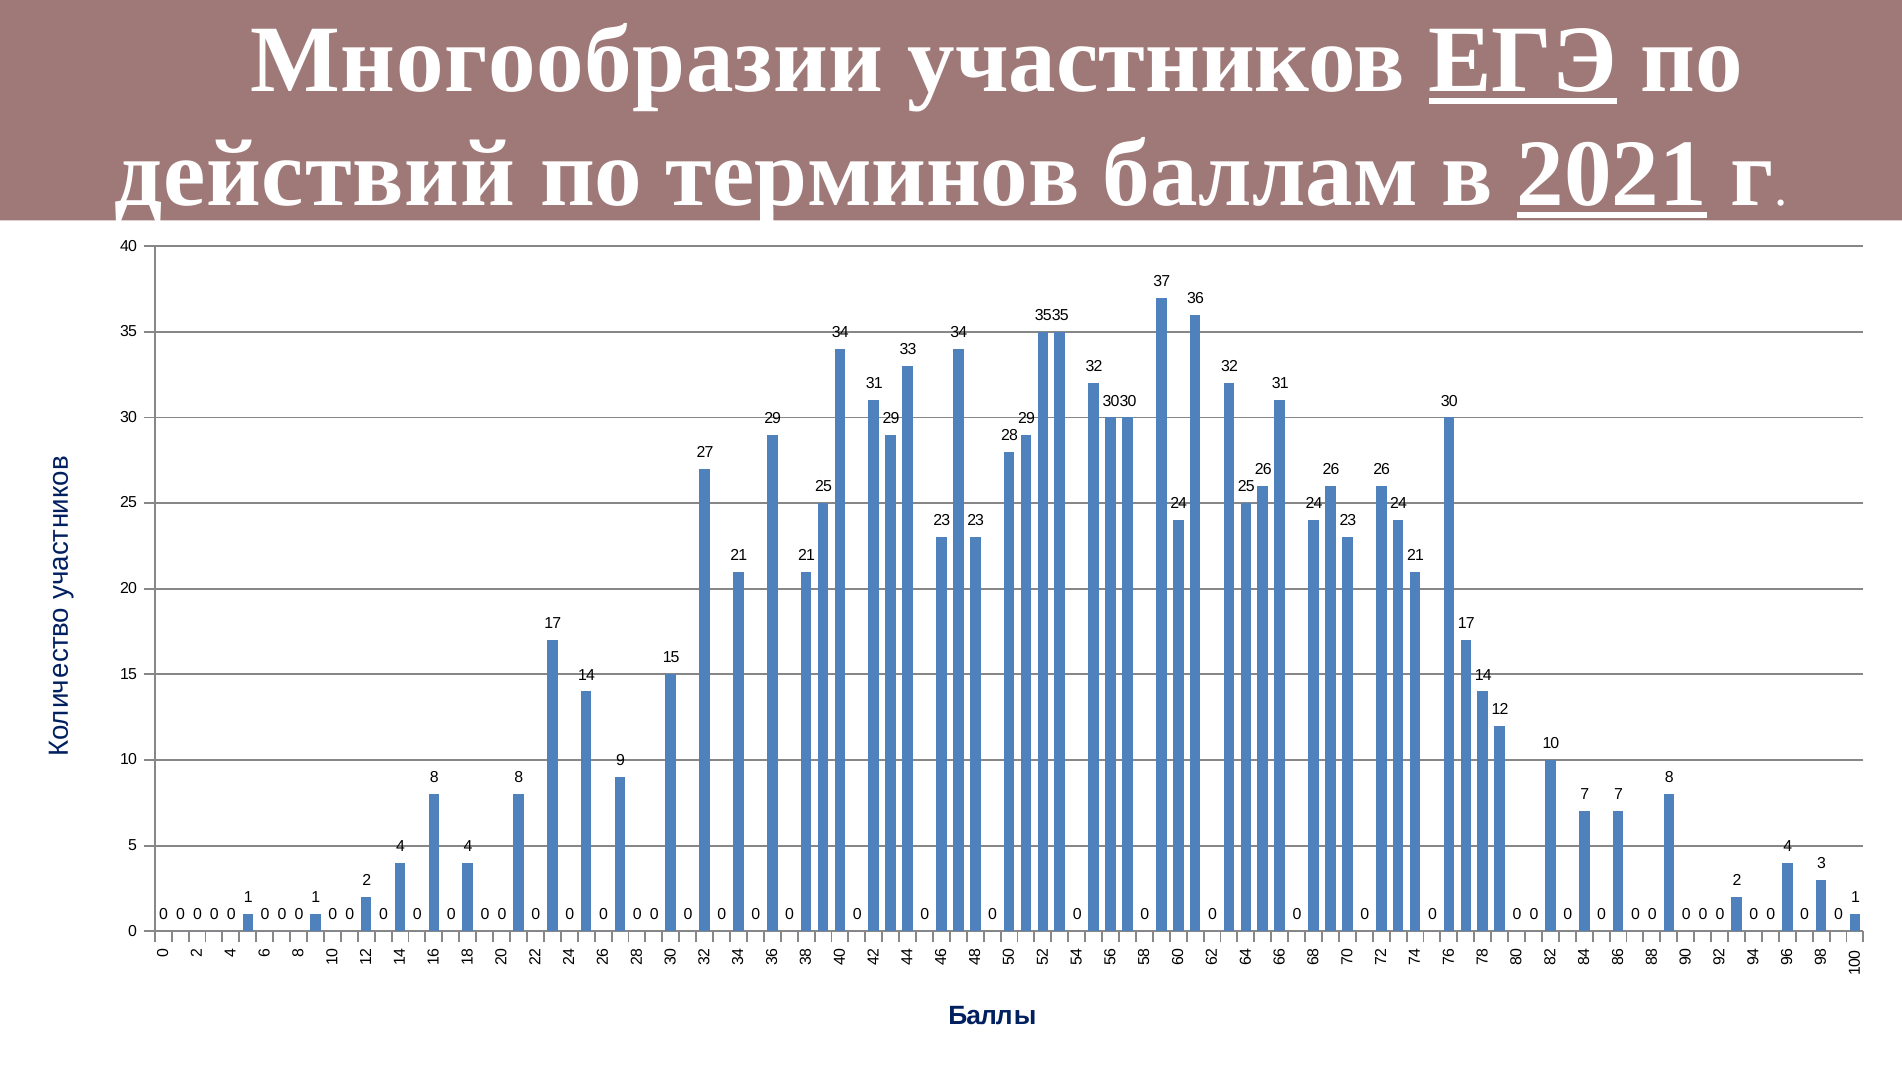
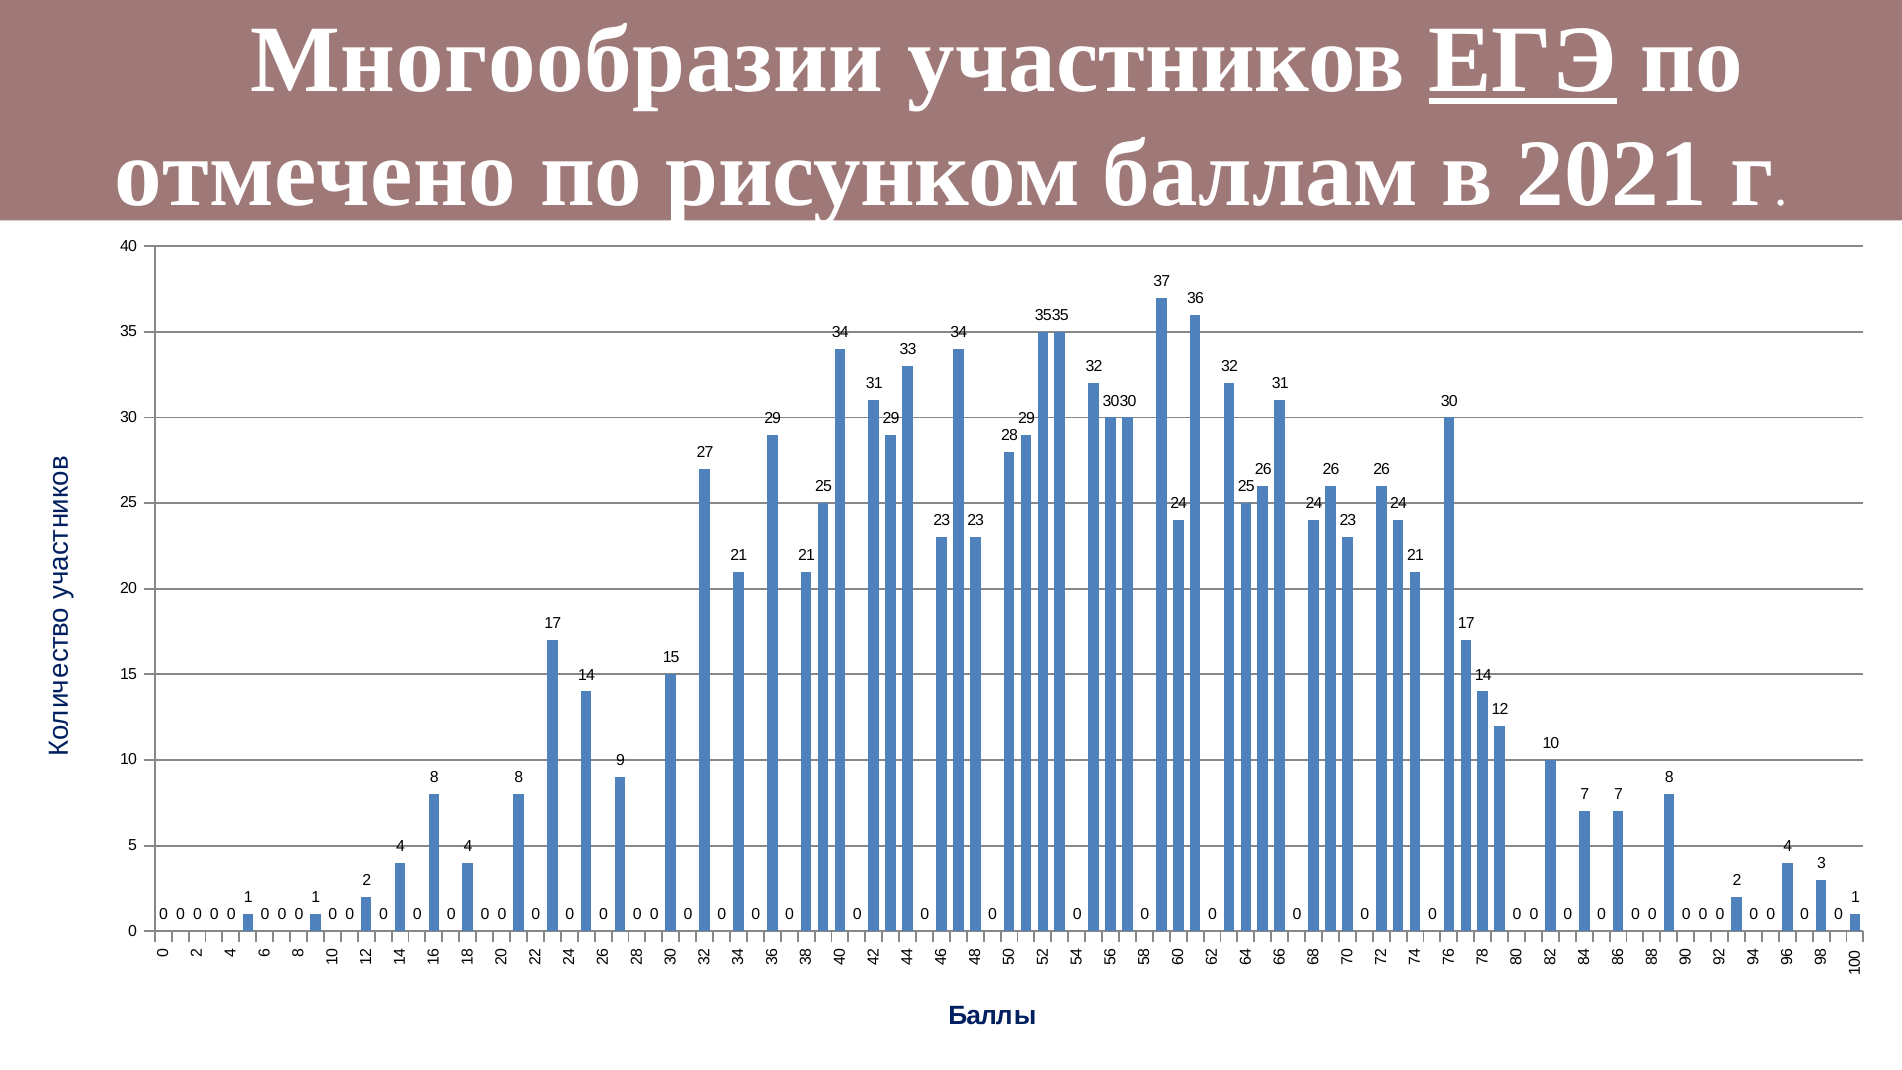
действий: действий -> отмечено
терминов: терминов -> рисунком
2021 underline: present -> none
